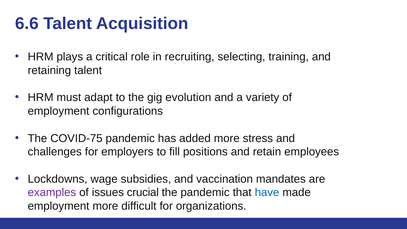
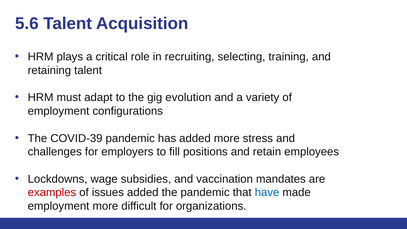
6.6: 6.6 -> 5.6
COVID-75: COVID-75 -> COVID-39
examples colour: purple -> red
issues crucial: crucial -> added
